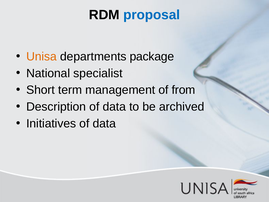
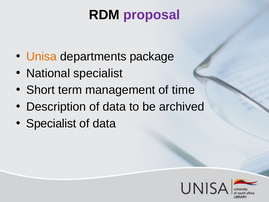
proposal colour: blue -> purple
from: from -> time
Initiatives at (51, 123): Initiatives -> Specialist
